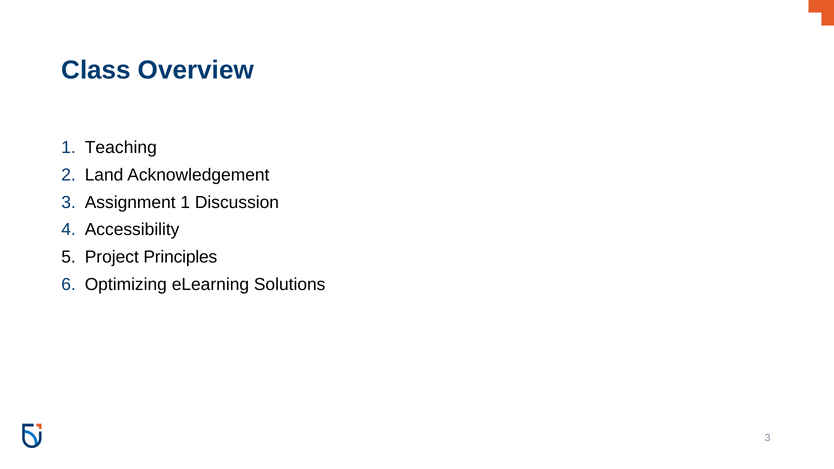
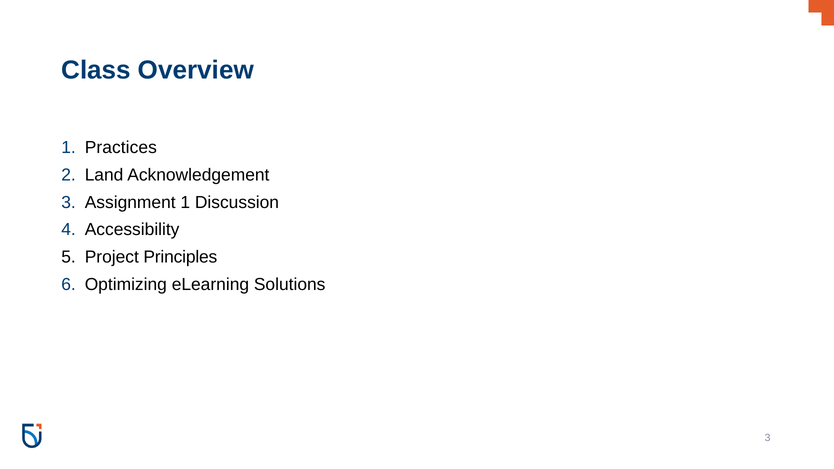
Teaching: Teaching -> Practices
